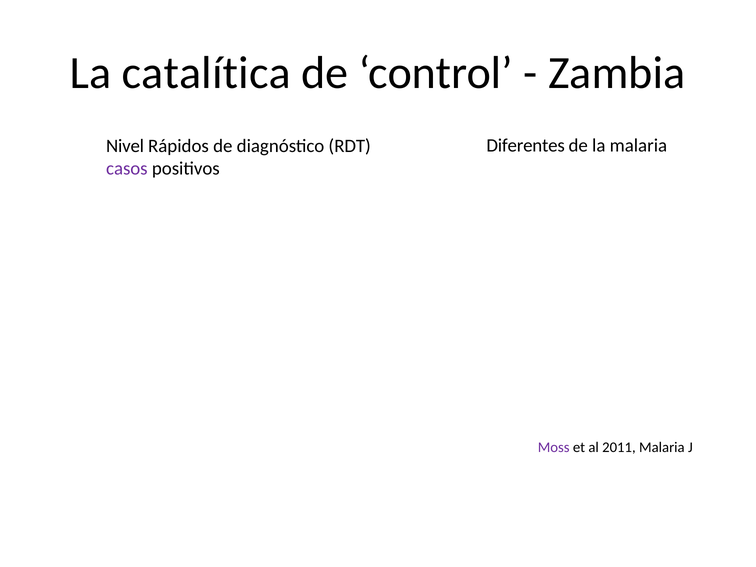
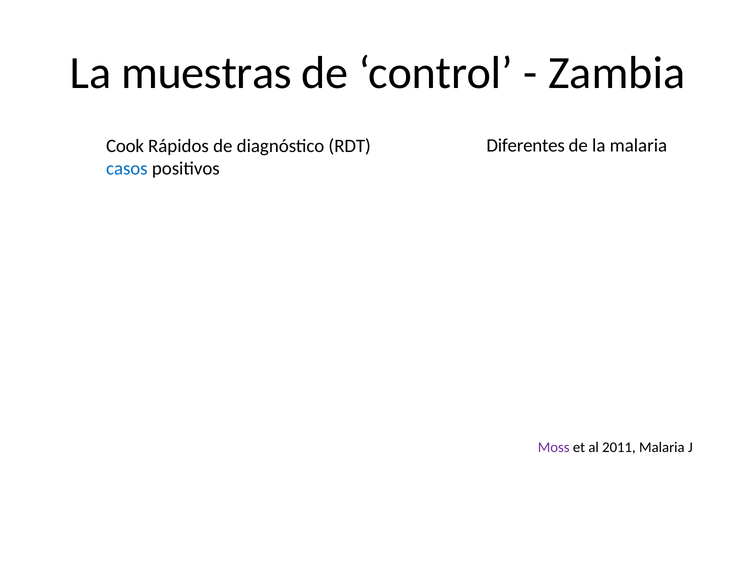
catalítica: catalítica -> muestras
Nivel: Nivel -> Cook
casos colour: purple -> blue
